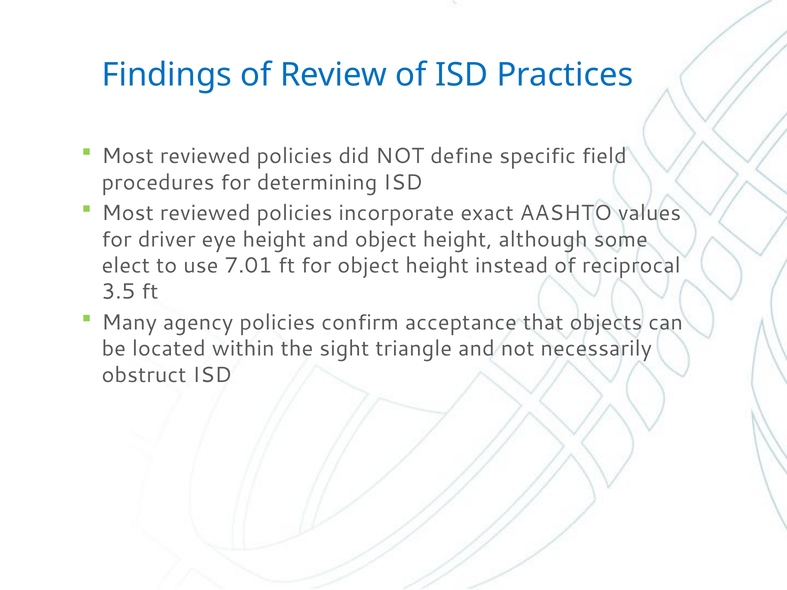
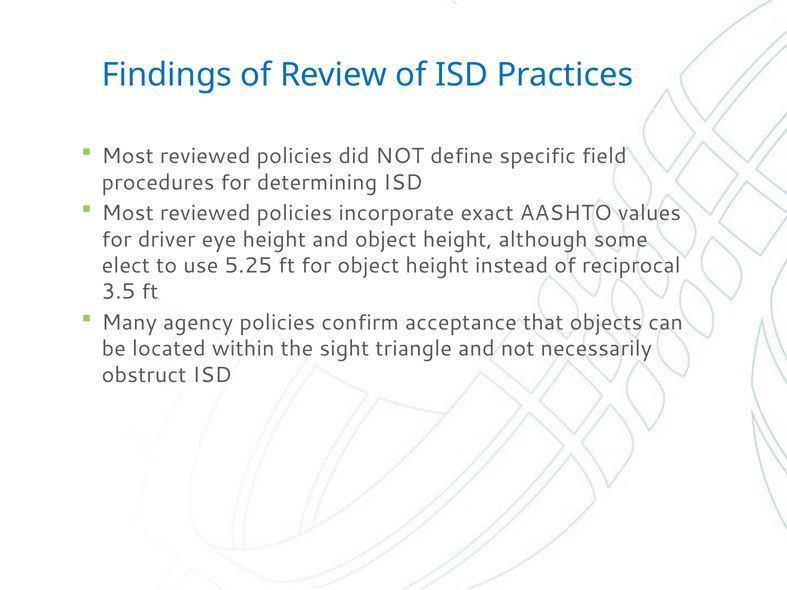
7.01: 7.01 -> 5.25
